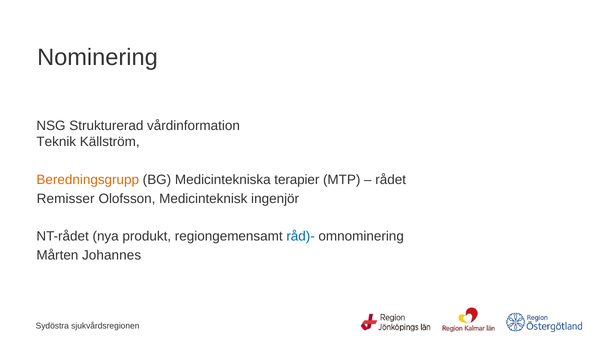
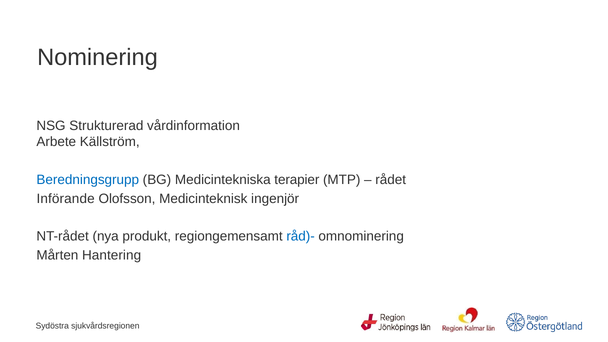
Teknik: Teknik -> Arbete
Beredningsgrupp colour: orange -> blue
Remisser: Remisser -> Införande
Johannes: Johannes -> Hantering
